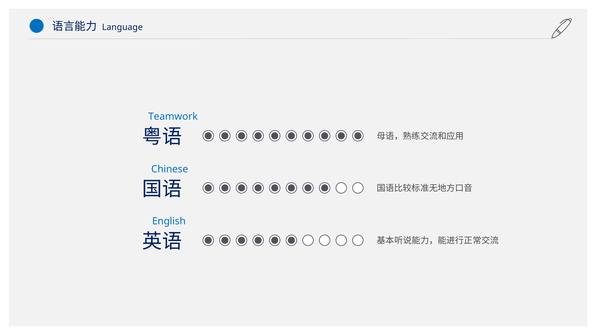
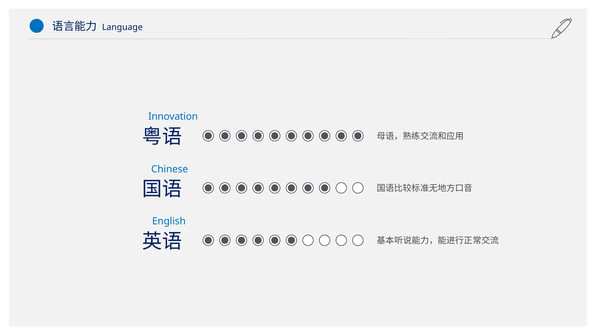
Teamwork: Teamwork -> Innovation
